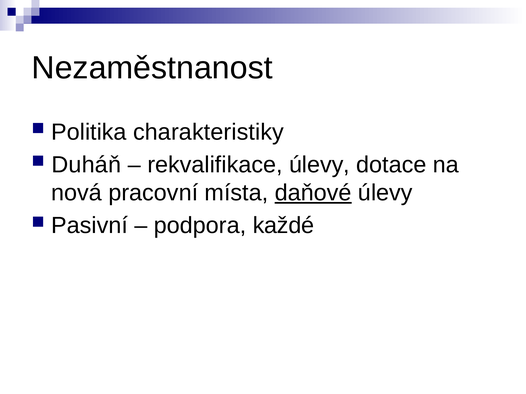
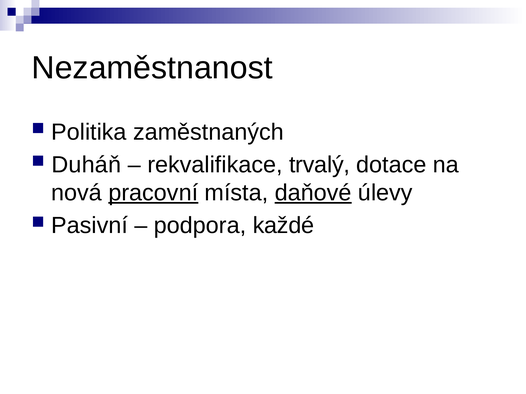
charakteristiky: charakteristiky -> zaměstnaných
rekvalifikace úlevy: úlevy -> trvalý
pracovní underline: none -> present
